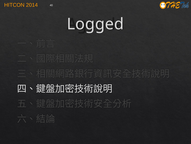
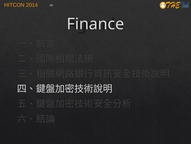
Logged: Logged -> Finance
